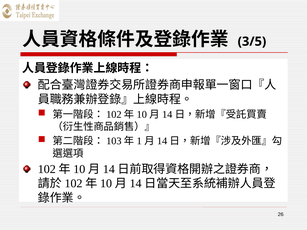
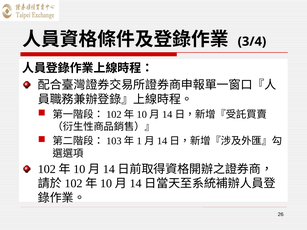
3/5: 3/5 -> 3/4
